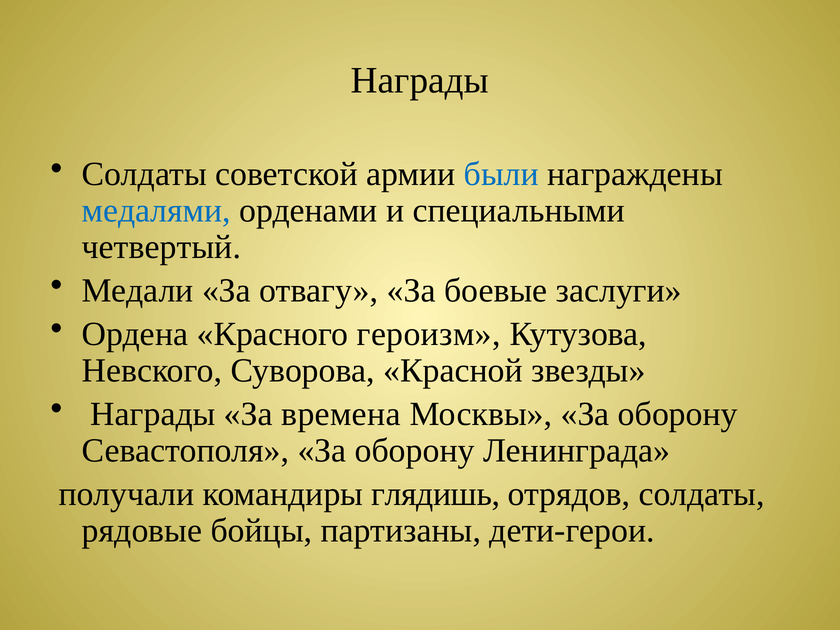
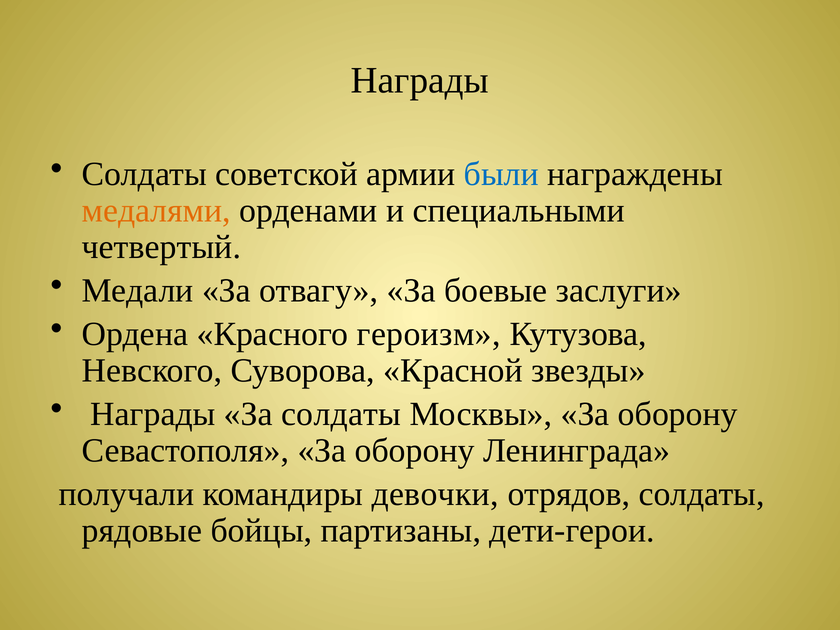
медалями colour: blue -> orange
За времена: времена -> солдаты
глядишь: глядишь -> девочки
